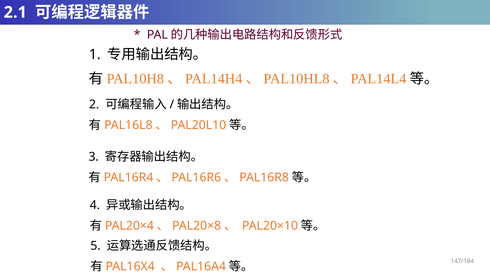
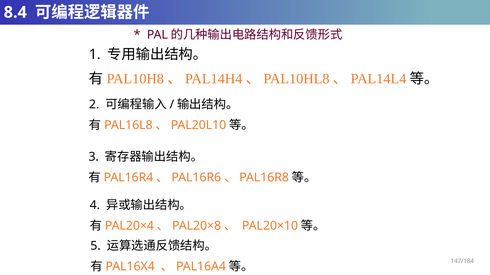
2.1: 2.1 -> 8.4
